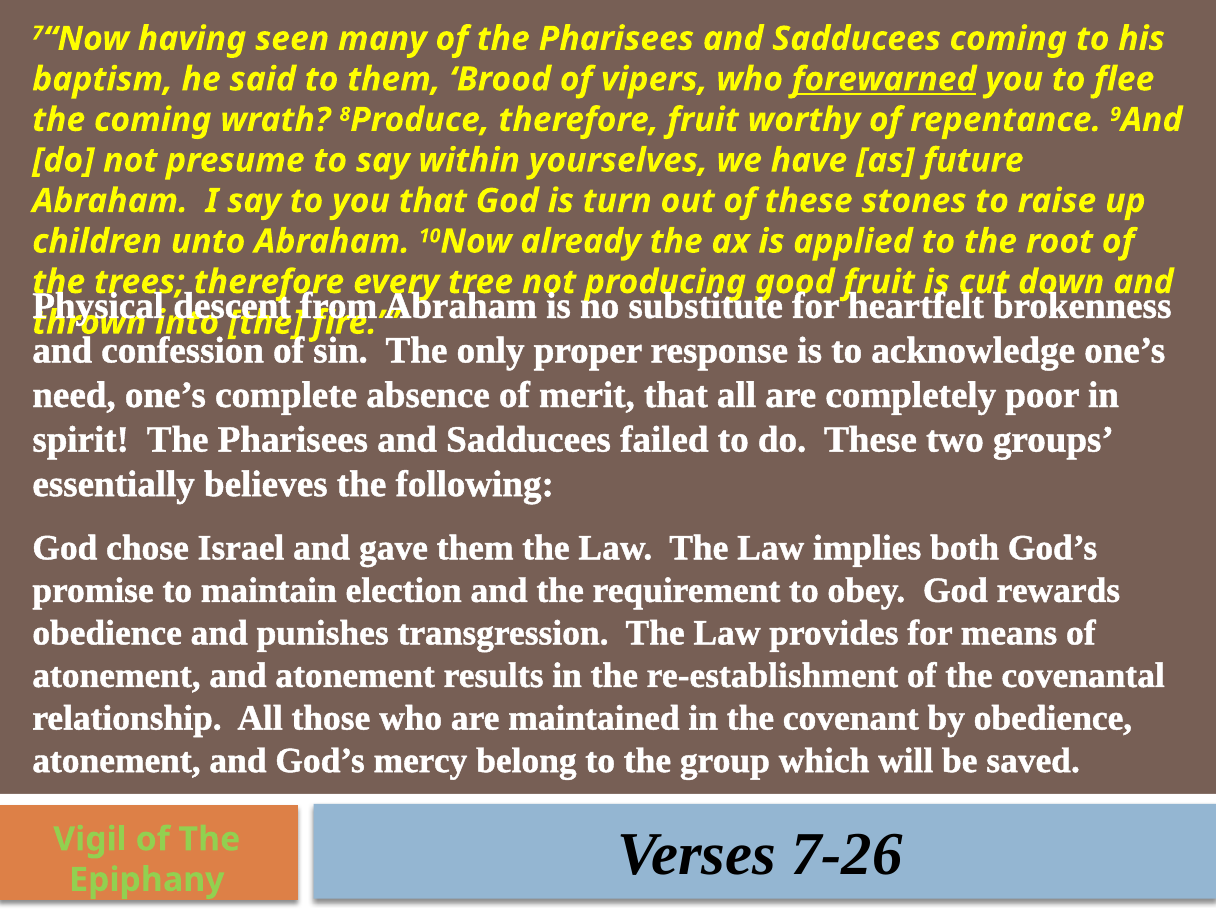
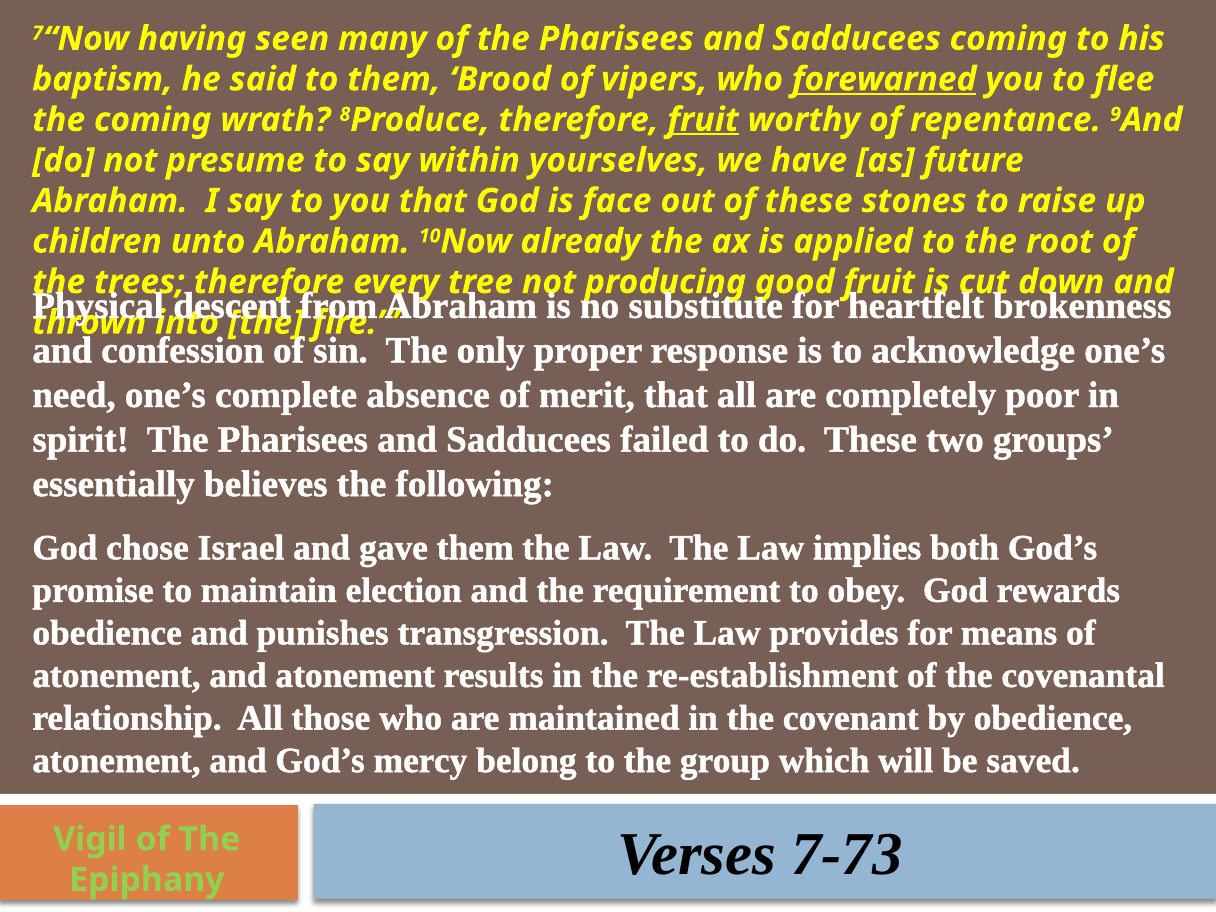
fruit at (703, 120) underline: none -> present
turn: turn -> face
7-26: 7-26 -> 7-73
